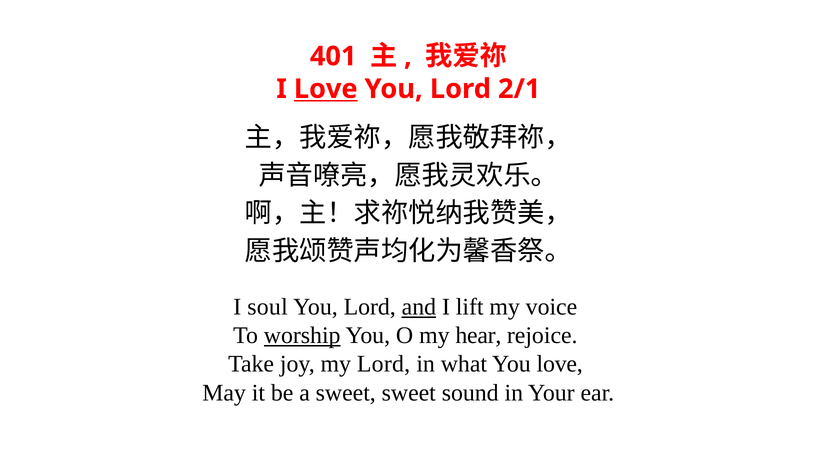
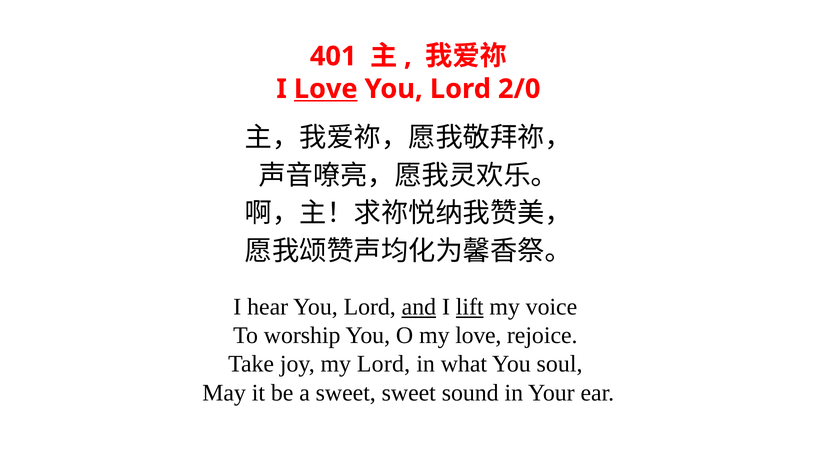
2/1: 2/1 -> 2/0
soul: soul -> hear
lift underline: none -> present
worship underline: present -> none
my hear: hear -> love
You love: love -> soul
